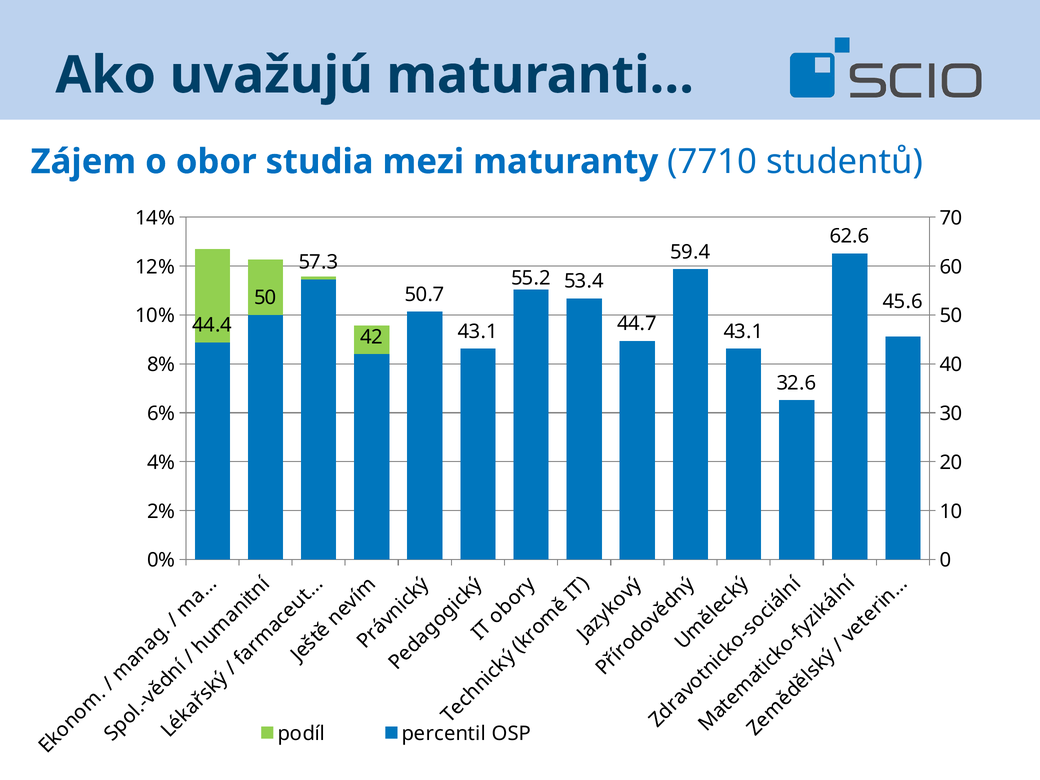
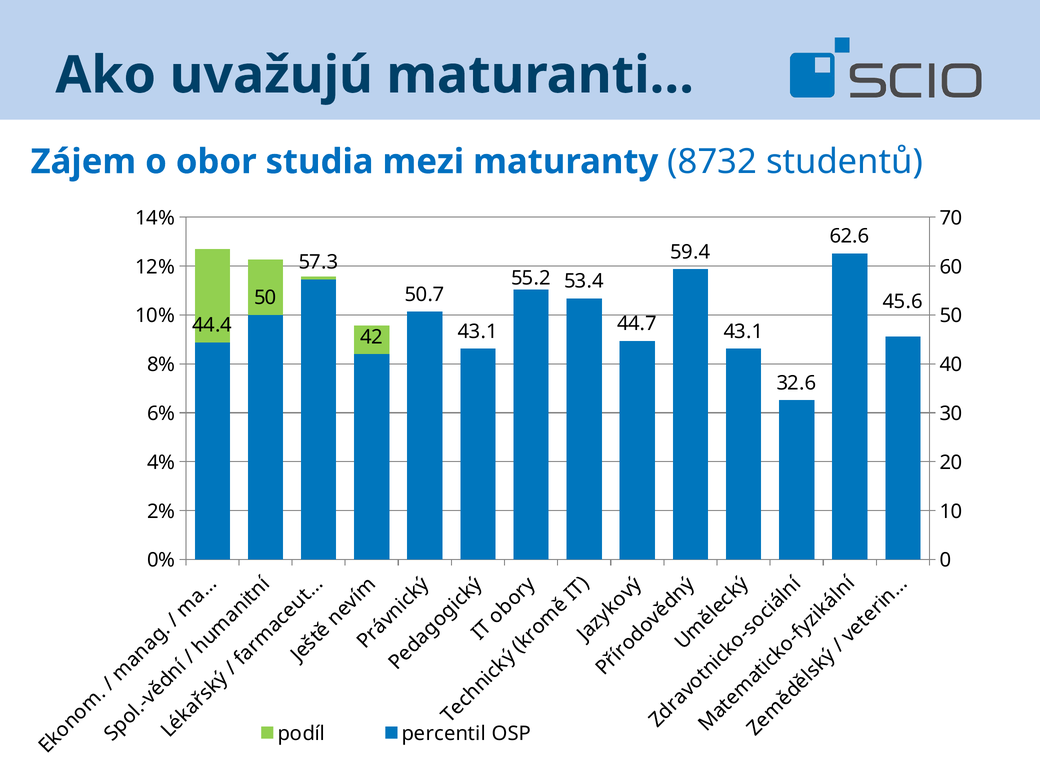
7710: 7710 -> 8732
